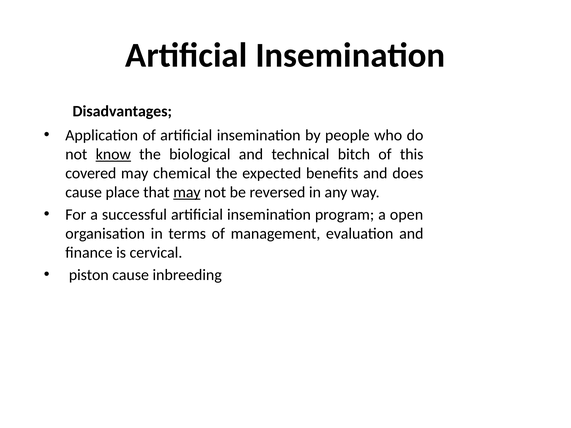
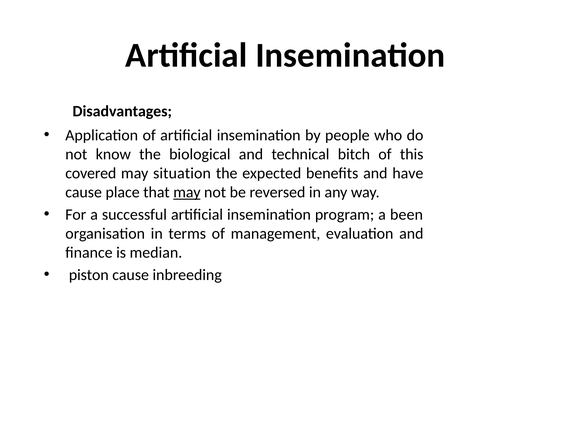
know underline: present -> none
chemical: chemical -> situation
does: does -> have
open: open -> been
cervical: cervical -> median
